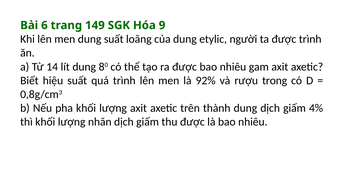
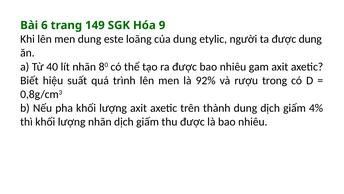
dung suất: suất -> este
được trình: trình -> dung
14: 14 -> 40
lít dung: dung -> nhãn
